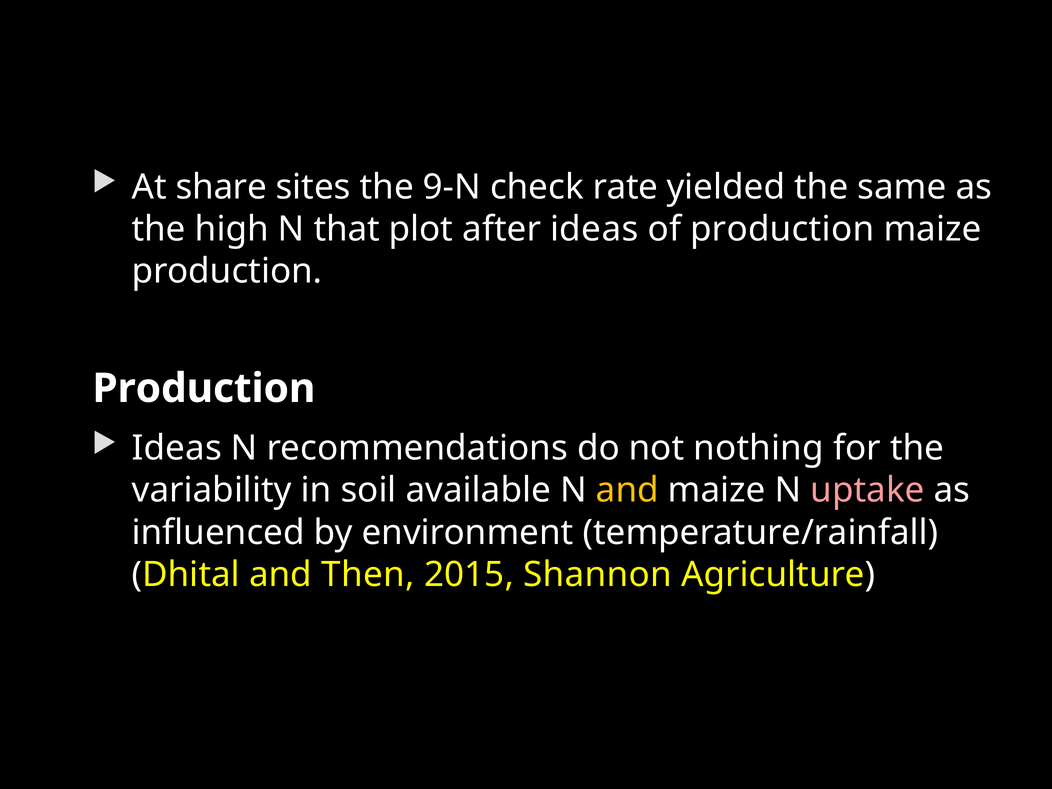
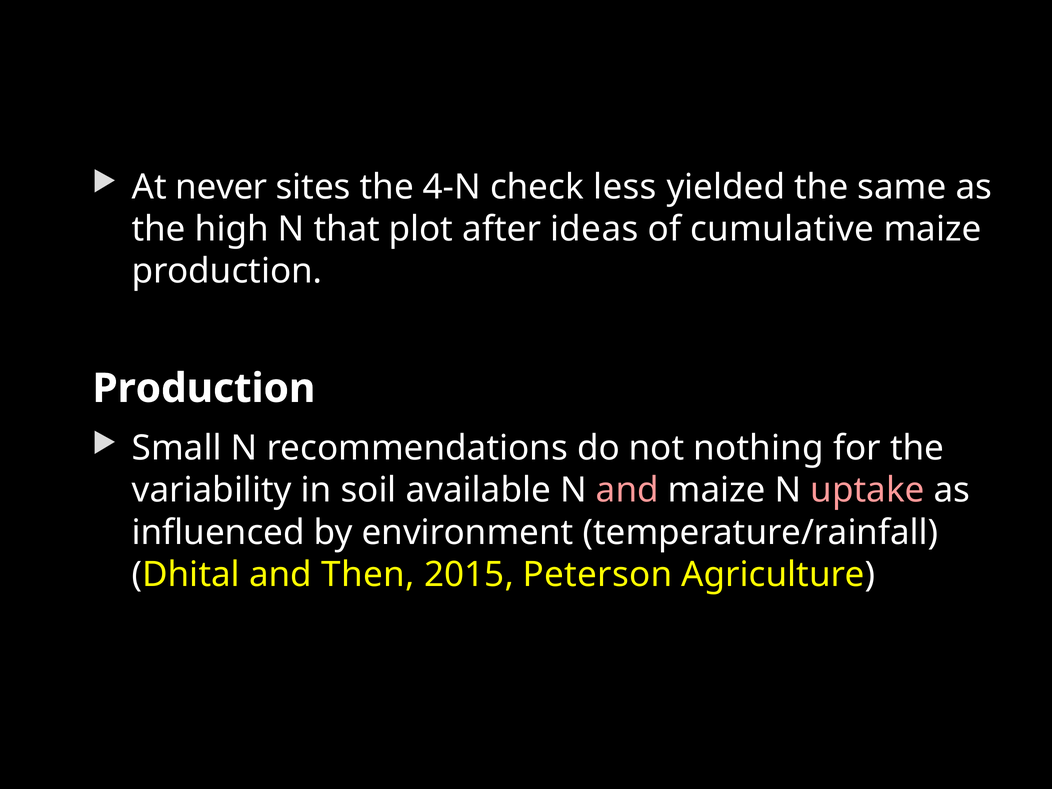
share: share -> never
9-N: 9-N -> 4-N
rate: rate -> less
of production: production -> cumulative
Ideas at (177, 448): Ideas -> Small
and at (627, 490) colour: yellow -> pink
Shannon: Shannon -> Peterson
